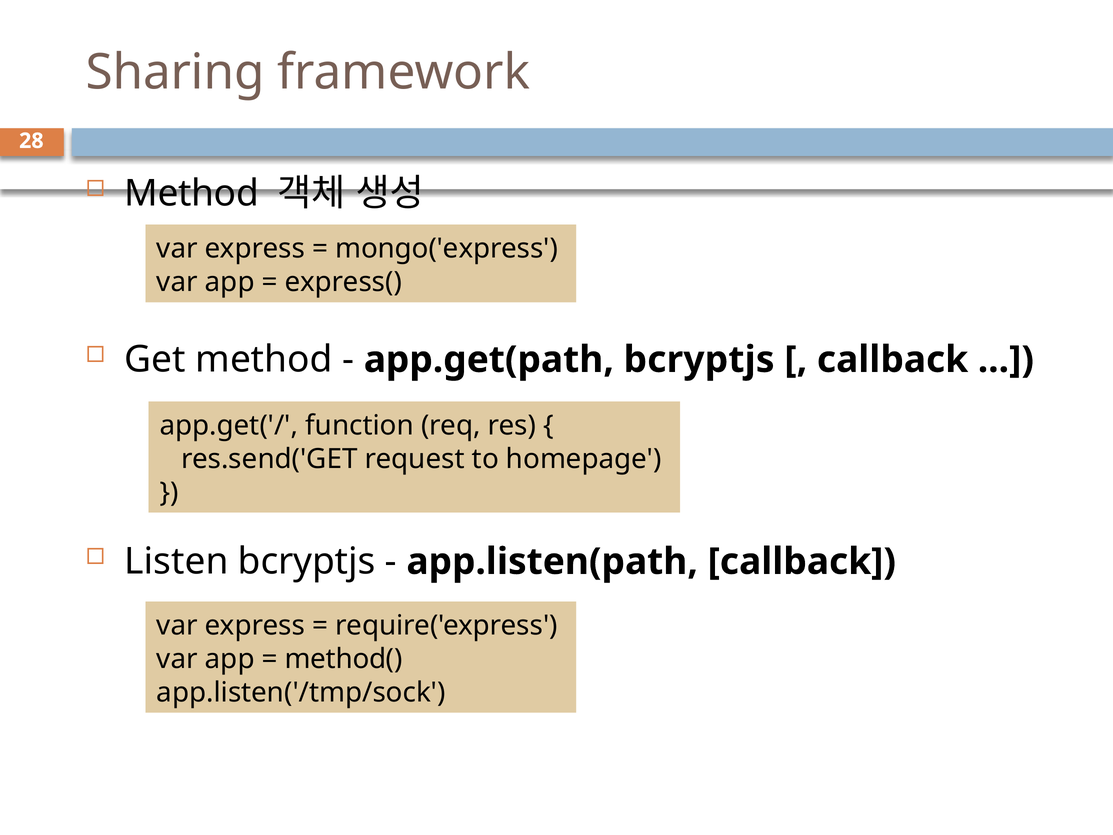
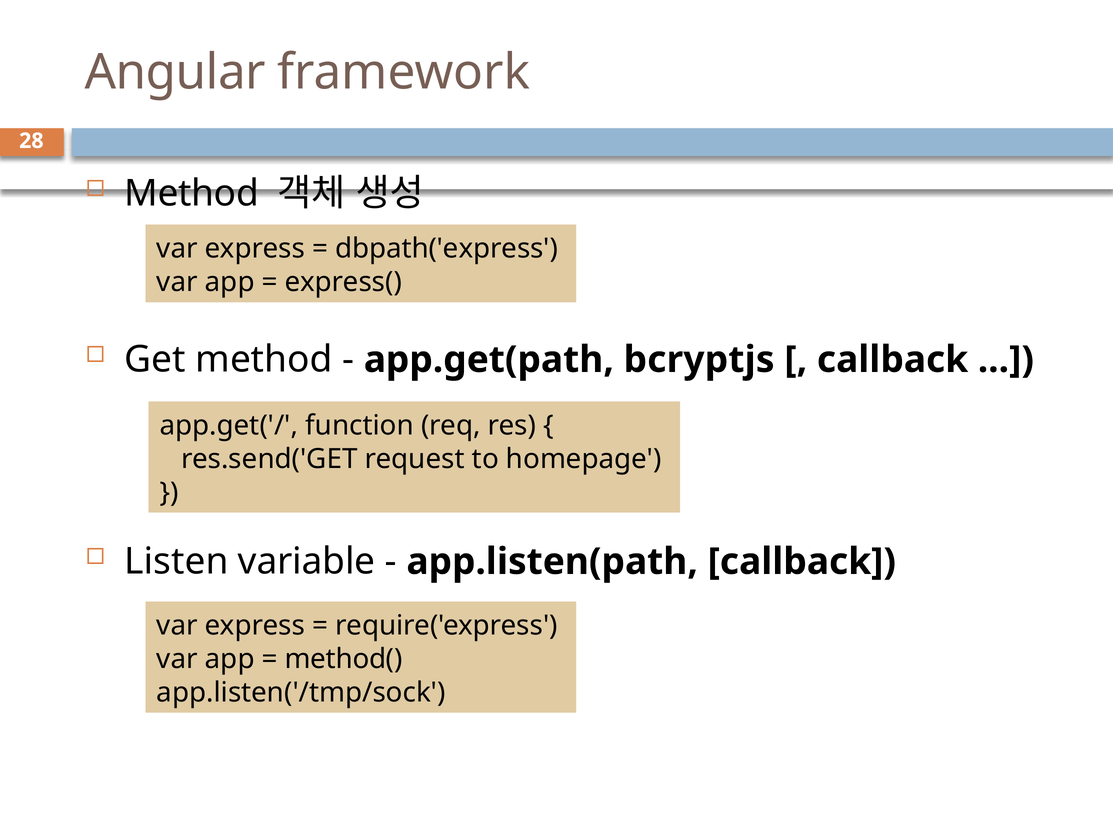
Sharing: Sharing -> Angular
mongo('express: mongo('express -> dbpath('express
Listen bcryptjs: bcryptjs -> variable
